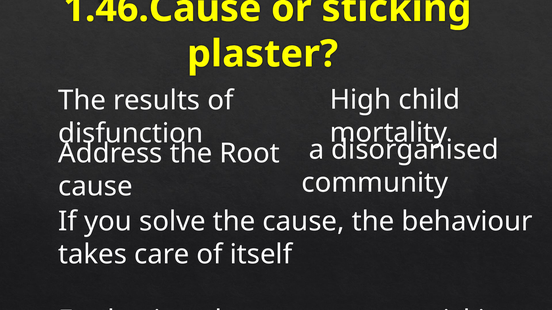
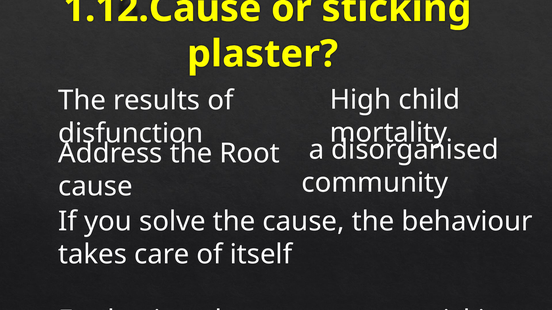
1.46.Cause: 1.46.Cause -> 1.12.Cause
